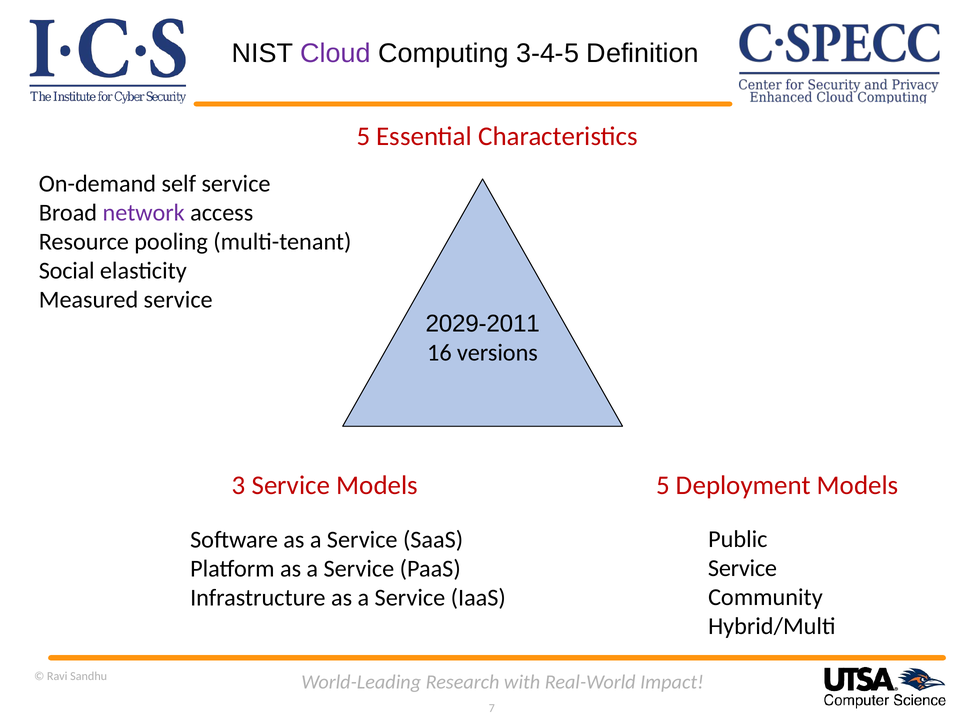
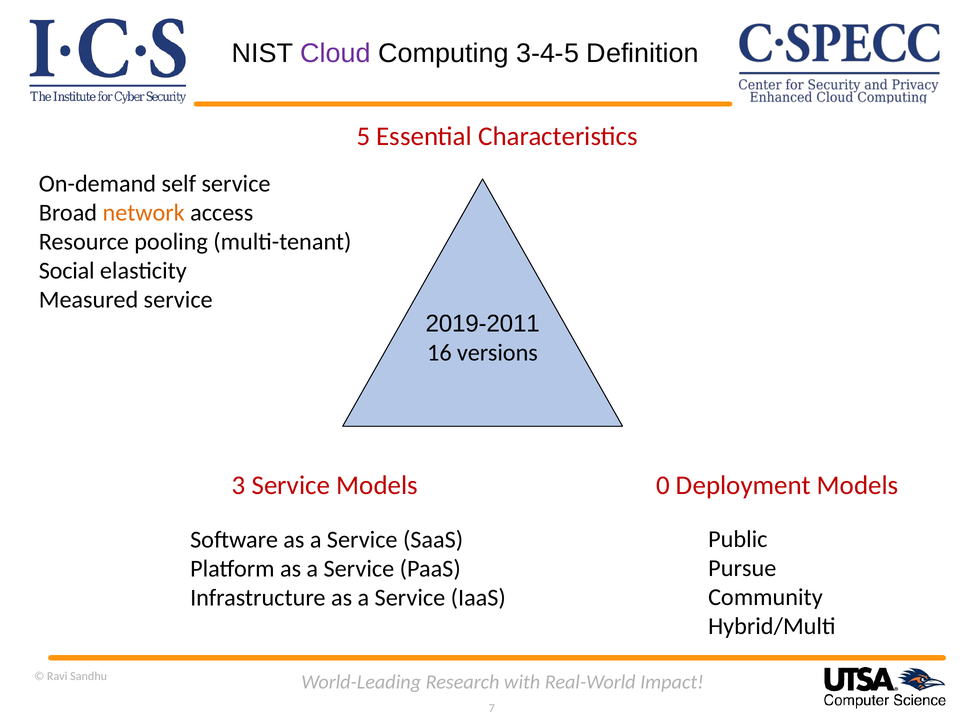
network colour: purple -> orange
2029-2011: 2029-2011 -> 2019-2011
Models 5: 5 -> 0
Service at (742, 569): Service -> Pursue
